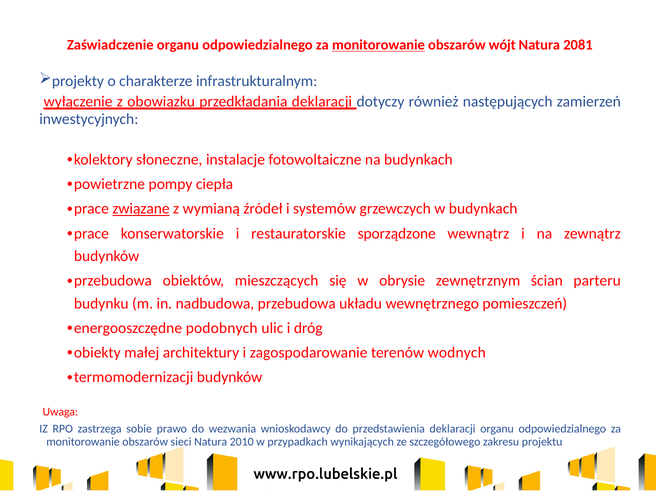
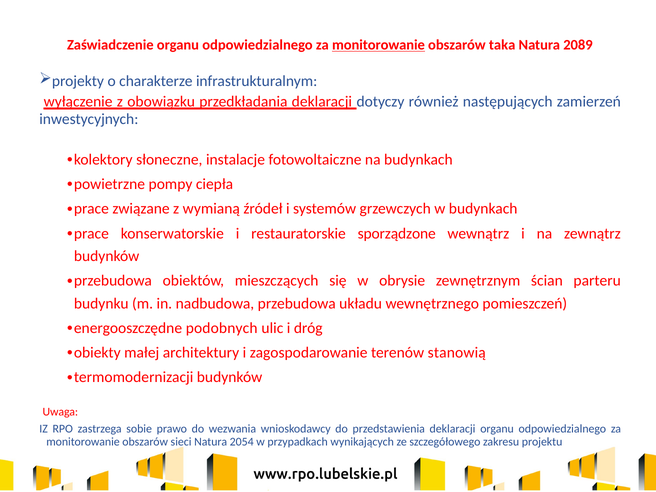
wójt: wójt -> taka
2081: 2081 -> 2089
związane underline: present -> none
wodnych: wodnych -> stanowią
2010: 2010 -> 2054
